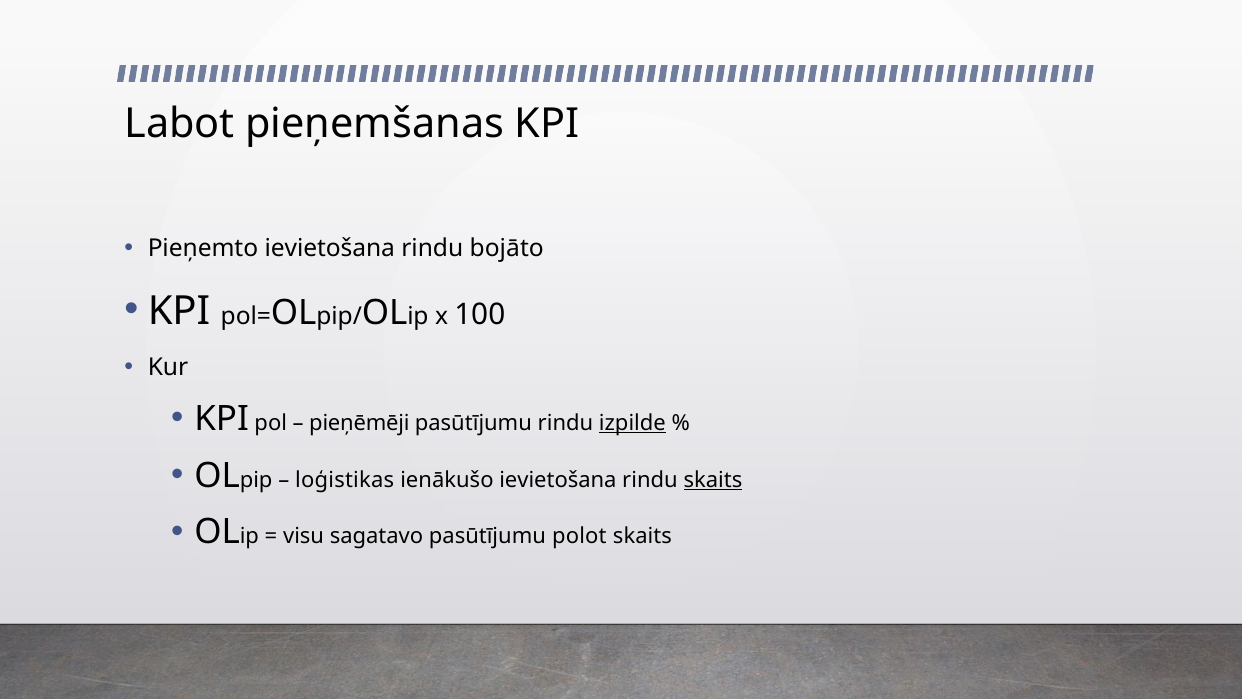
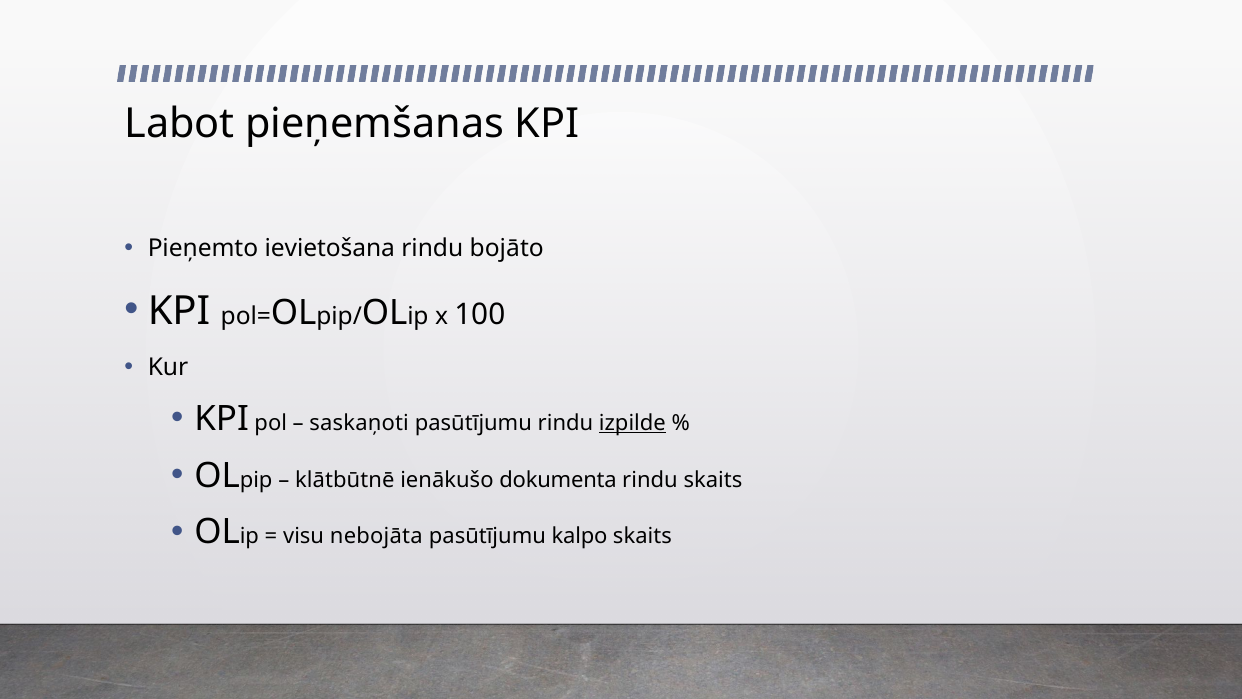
pieņēmēji: pieņēmēji -> saskaņoti
loģistikas: loģistikas -> klātbūtnē
ienākušo ievietošana: ievietošana -> dokumenta
skaits at (713, 480) underline: present -> none
sagatavo: sagatavo -> nebojāta
polot: polot -> kalpo
